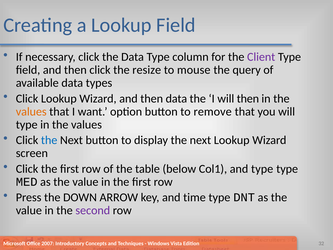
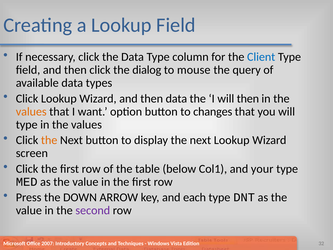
Client colour: purple -> blue
resize: resize -> dialog
remove: remove -> changes
the at (49, 140) colour: blue -> orange
and type: type -> your
time: time -> each
